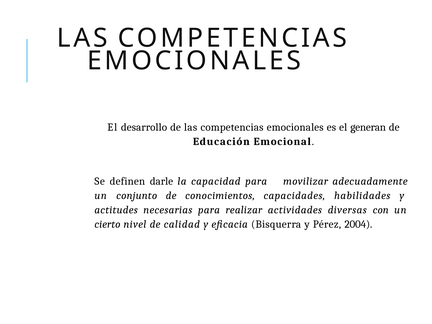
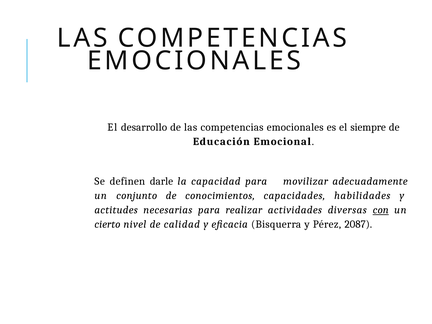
generan: generan -> siempre
con underline: none -> present
2004: 2004 -> 2087
